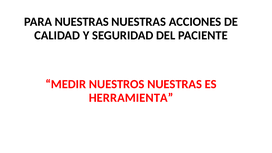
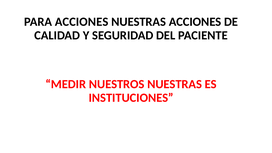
PARA NUESTRAS: NUESTRAS -> ACCIONES
HERRAMIENTA: HERRAMIENTA -> INSTITUCIONES
